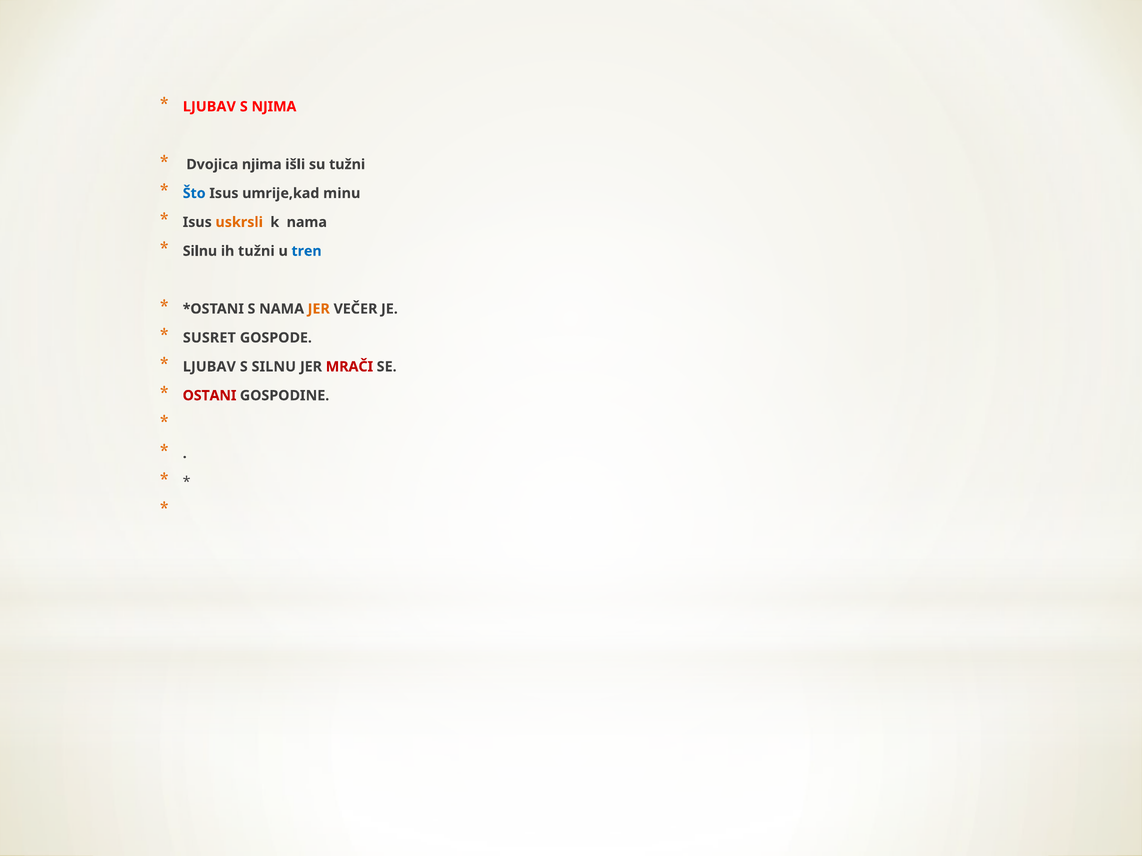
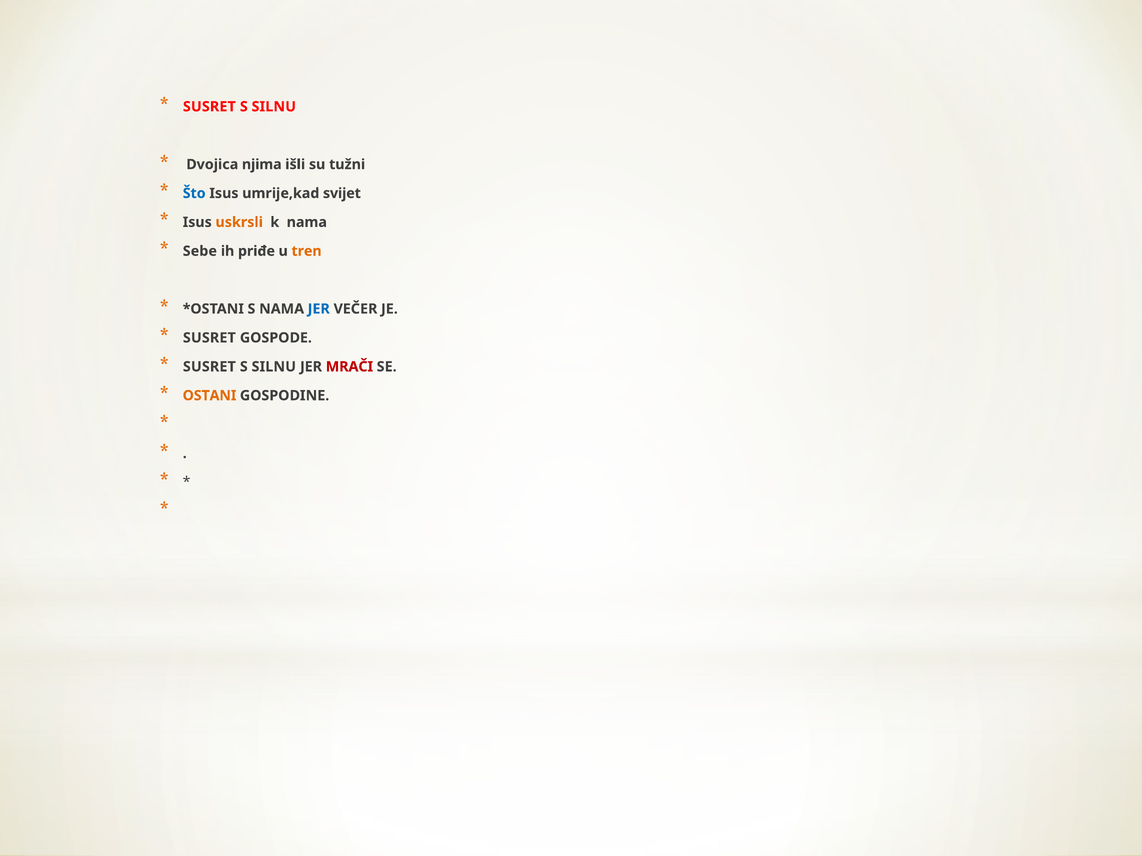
LJUBAV at (209, 107): LJUBAV -> SUSRET
NJIMA at (274, 107): NJIMA -> SILNU
minu: minu -> svijet
Silnu at (200, 251): Silnu -> Sebe
ih tužni: tužni -> priđe
tren colour: blue -> orange
JER at (319, 309) colour: orange -> blue
LJUBAV at (209, 367): LJUBAV -> SUSRET
OSTANI colour: red -> orange
